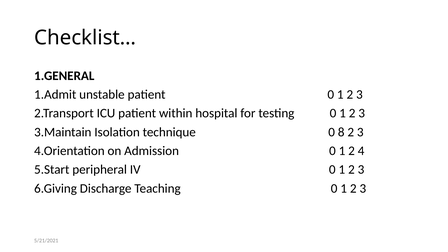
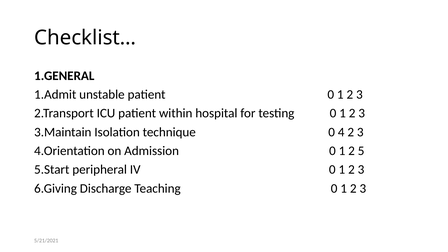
8: 8 -> 4
4: 4 -> 5
